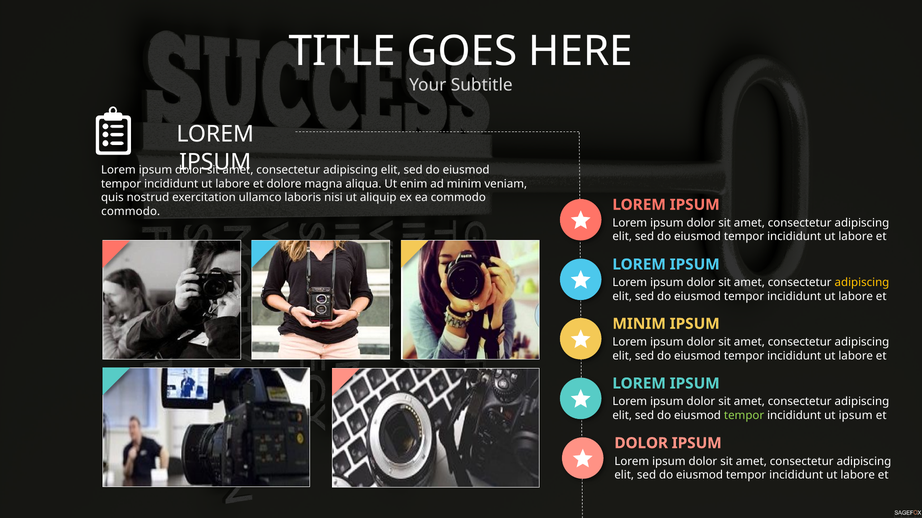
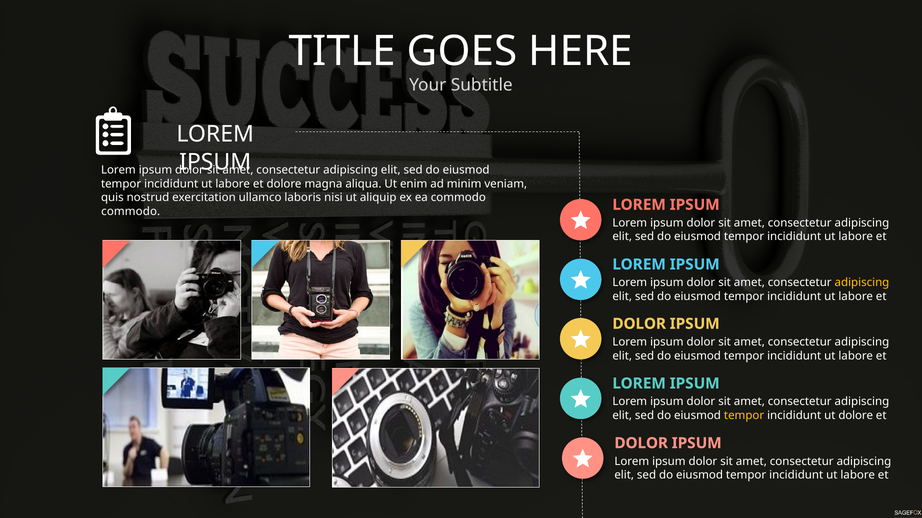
MINIM at (639, 324): MINIM -> DOLOR
tempor at (744, 416) colour: light green -> yellow
ut ipsum: ipsum -> dolore
